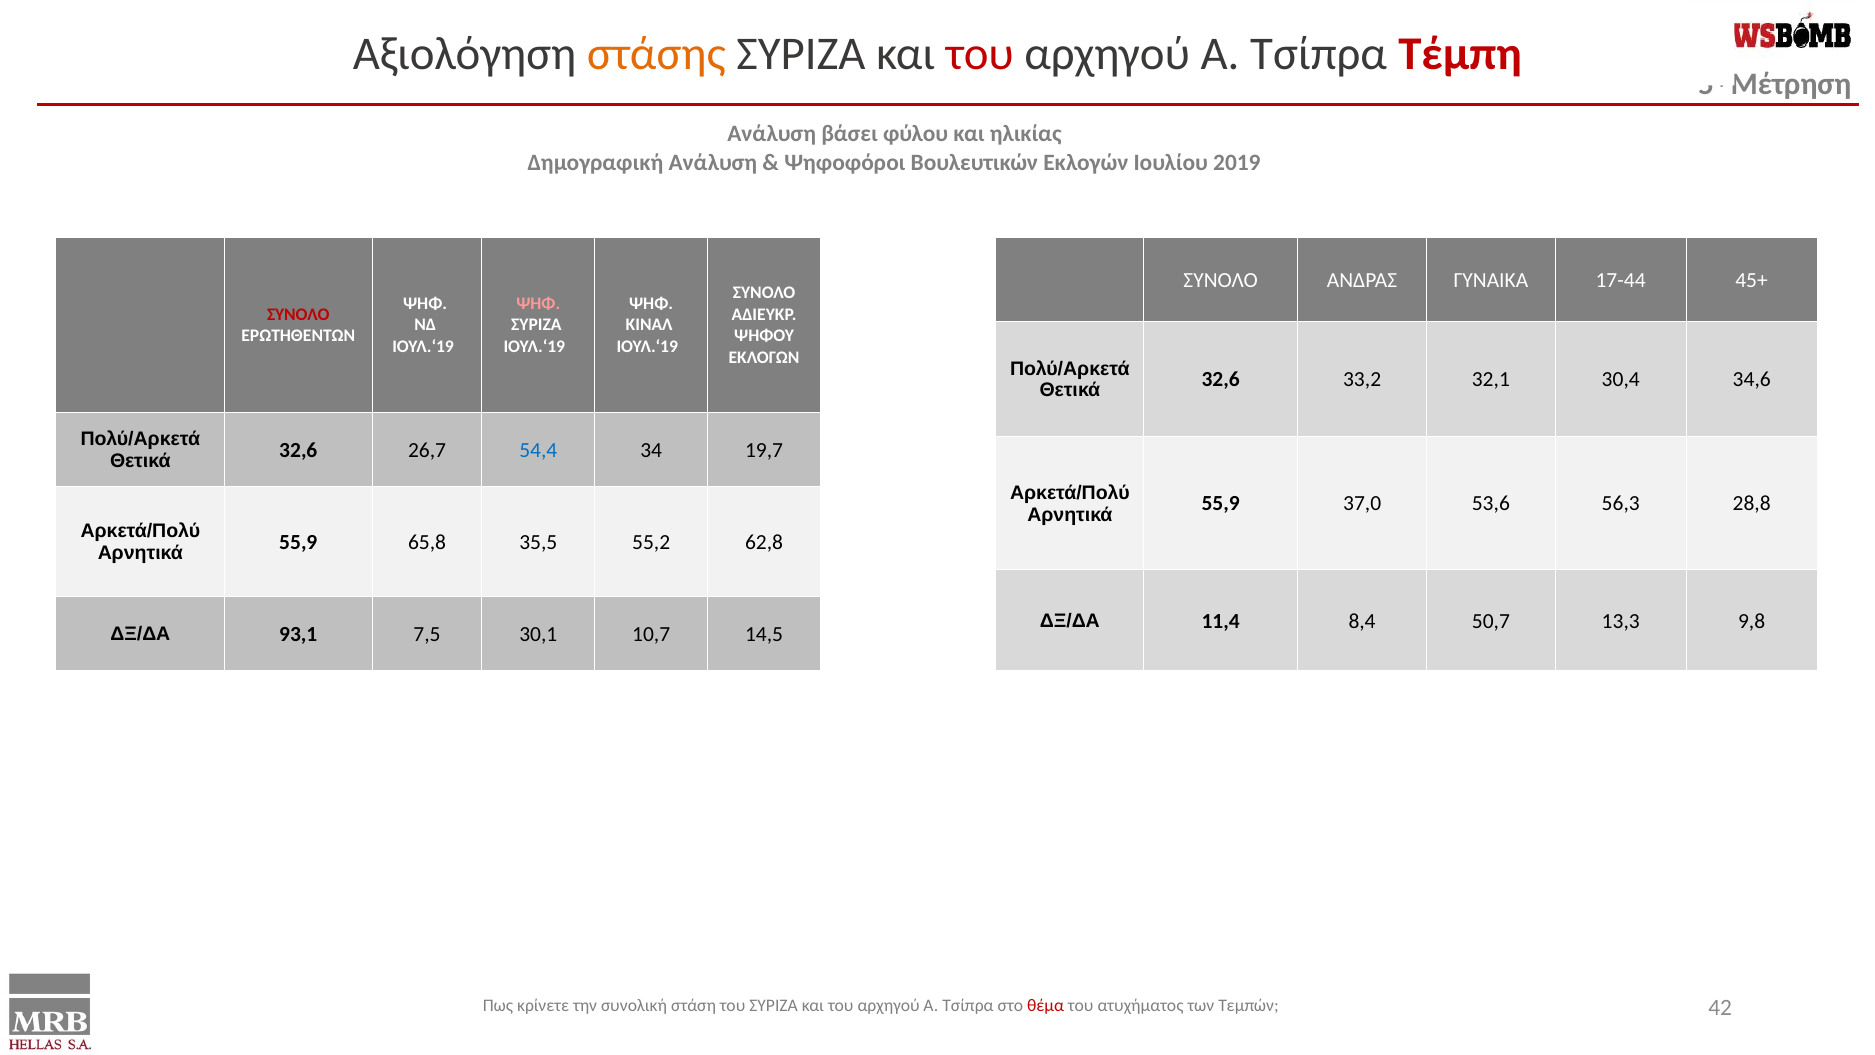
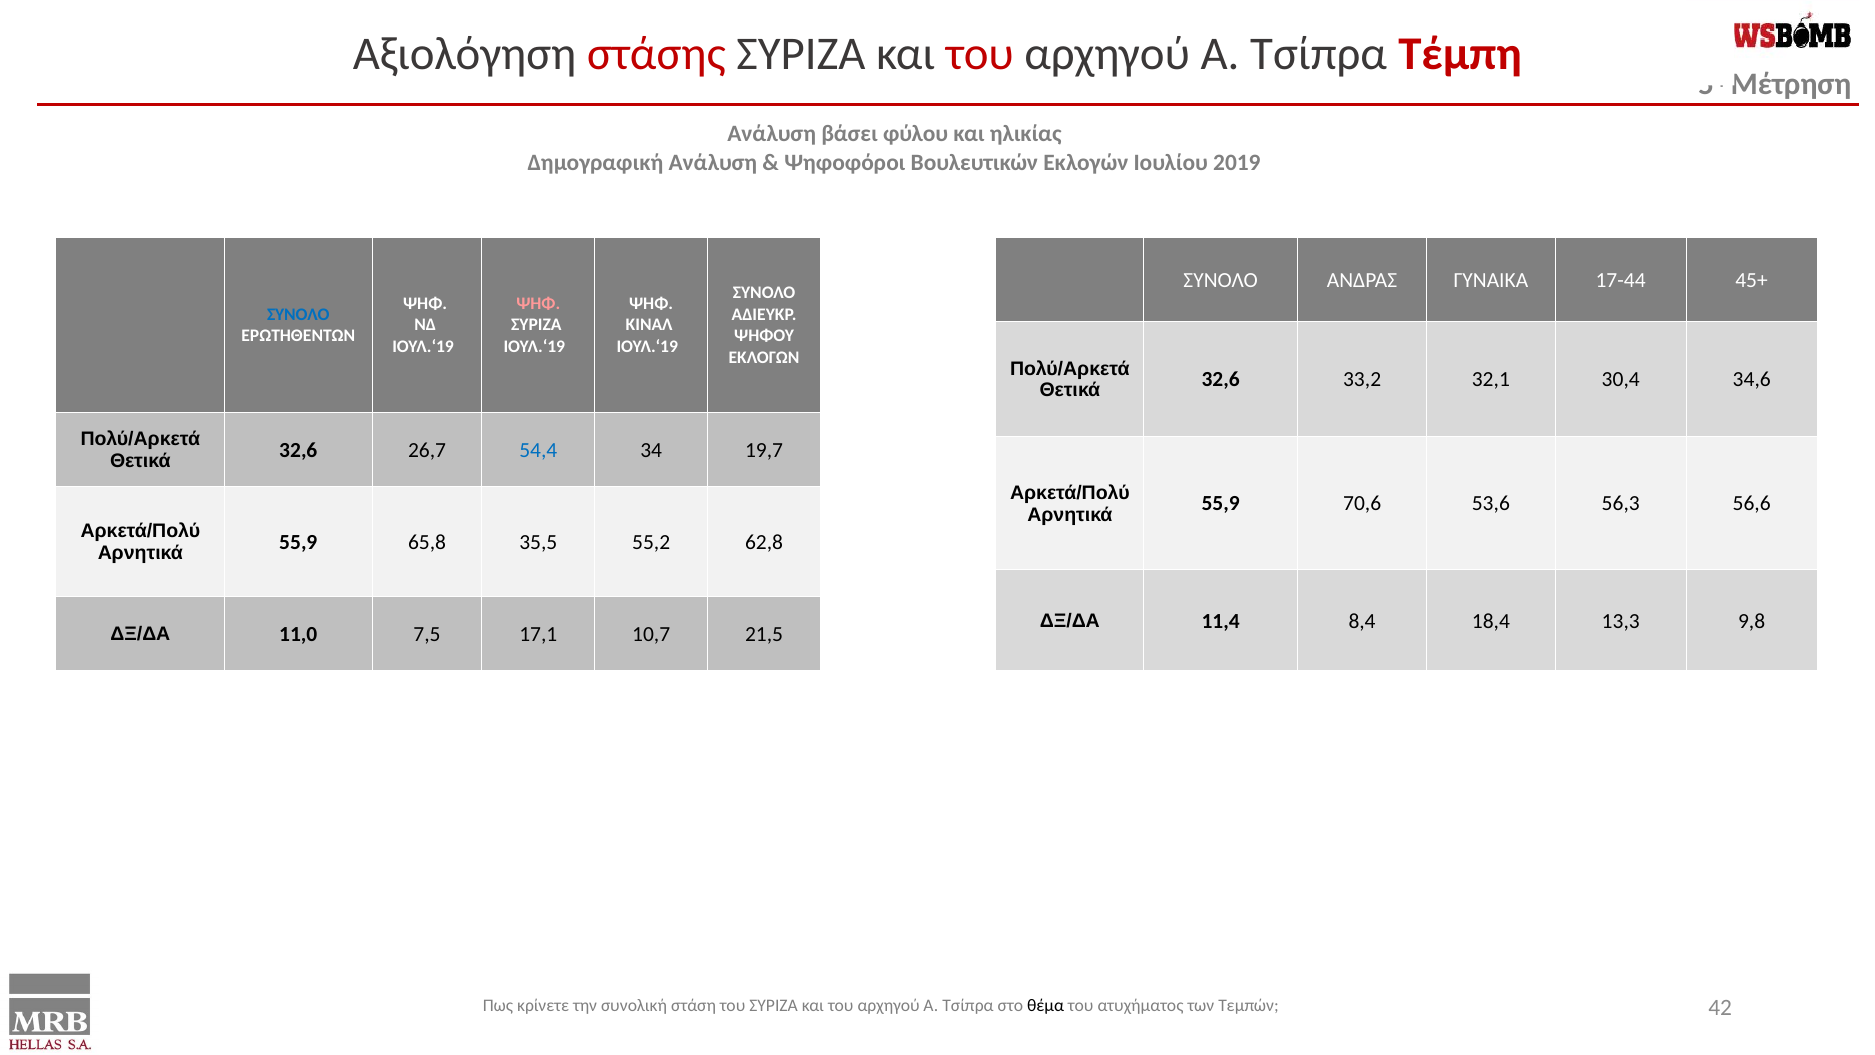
στάσης colour: orange -> red
ΣΥΝΟΛΟ at (298, 314) colour: red -> blue
37,0: 37,0 -> 70,6
28,8: 28,8 -> 56,6
50,7: 50,7 -> 18,4
93,1: 93,1 -> 11,0
30,1: 30,1 -> 17,1
14,5: 14,5 -> 21,5
θέμα colour: red -> black
